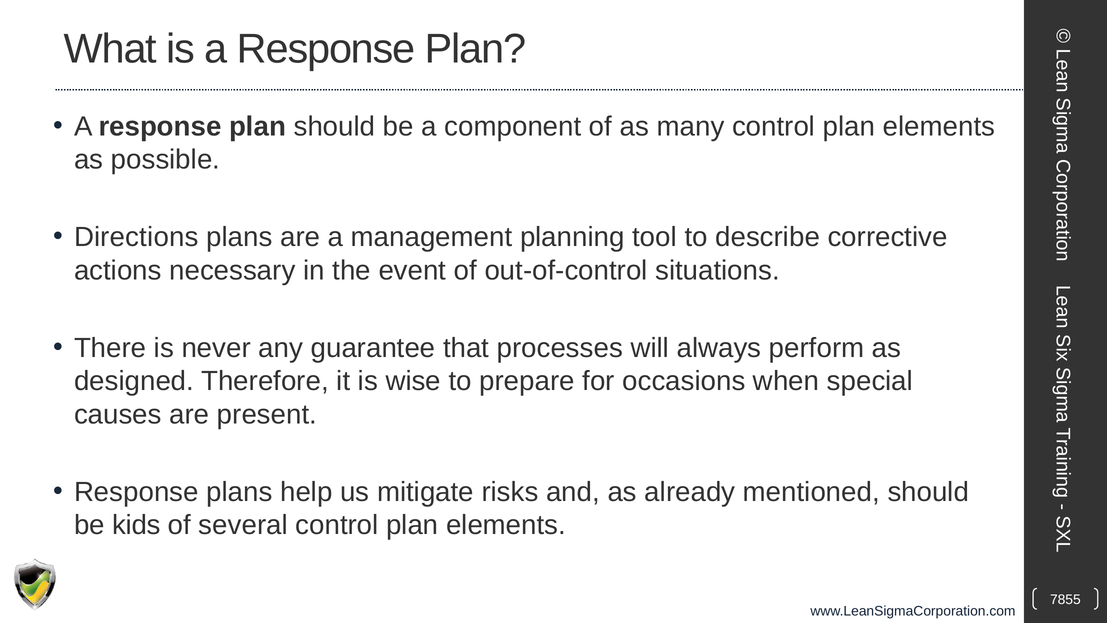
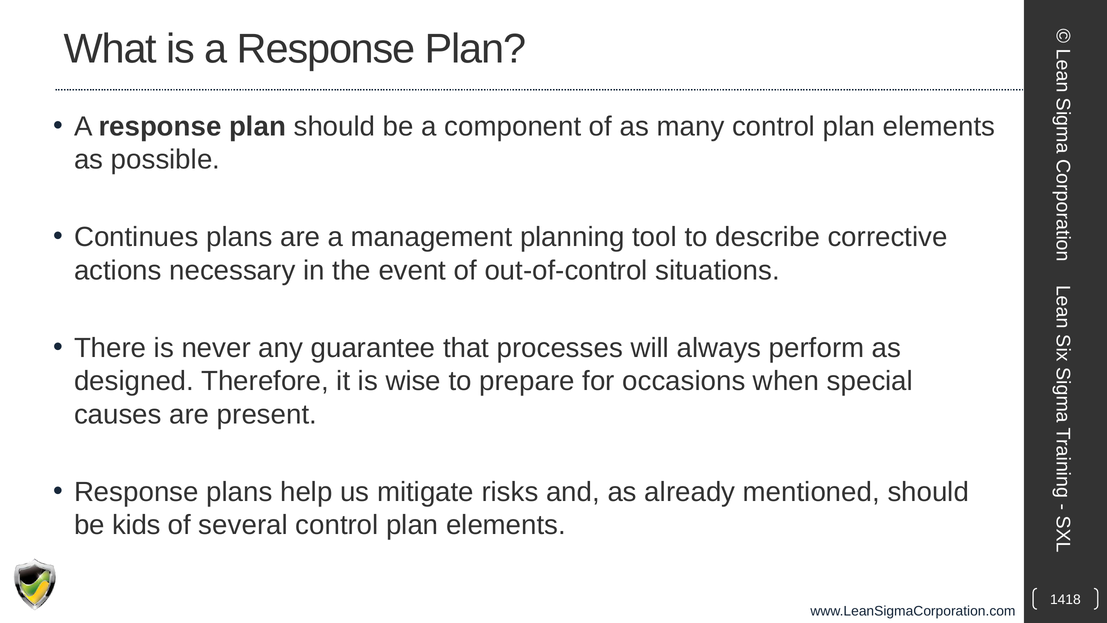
Directions: Directions -> Continues
7855: 7855 -> 1418
